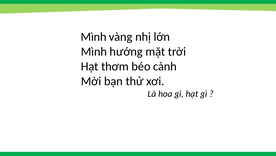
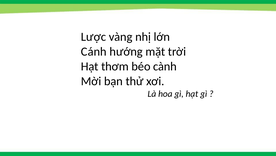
Mình at (94, 37): Mình -> Lược
Mình at (94, 51): Mình -> Cánh
